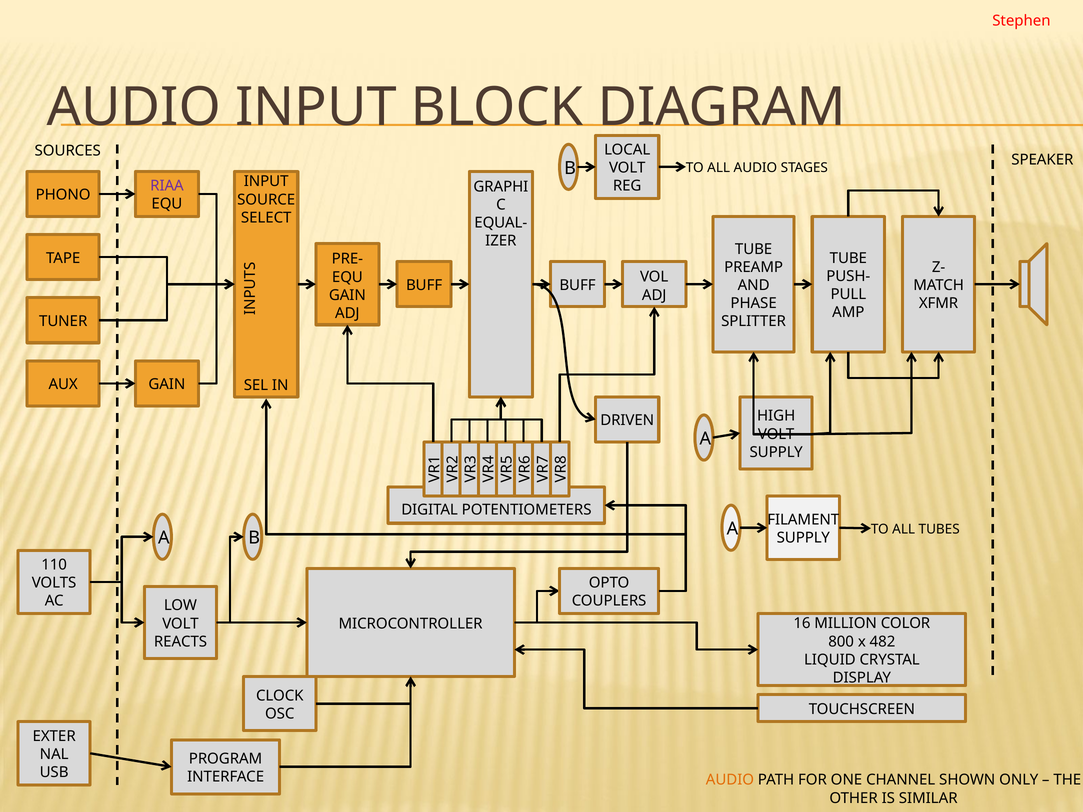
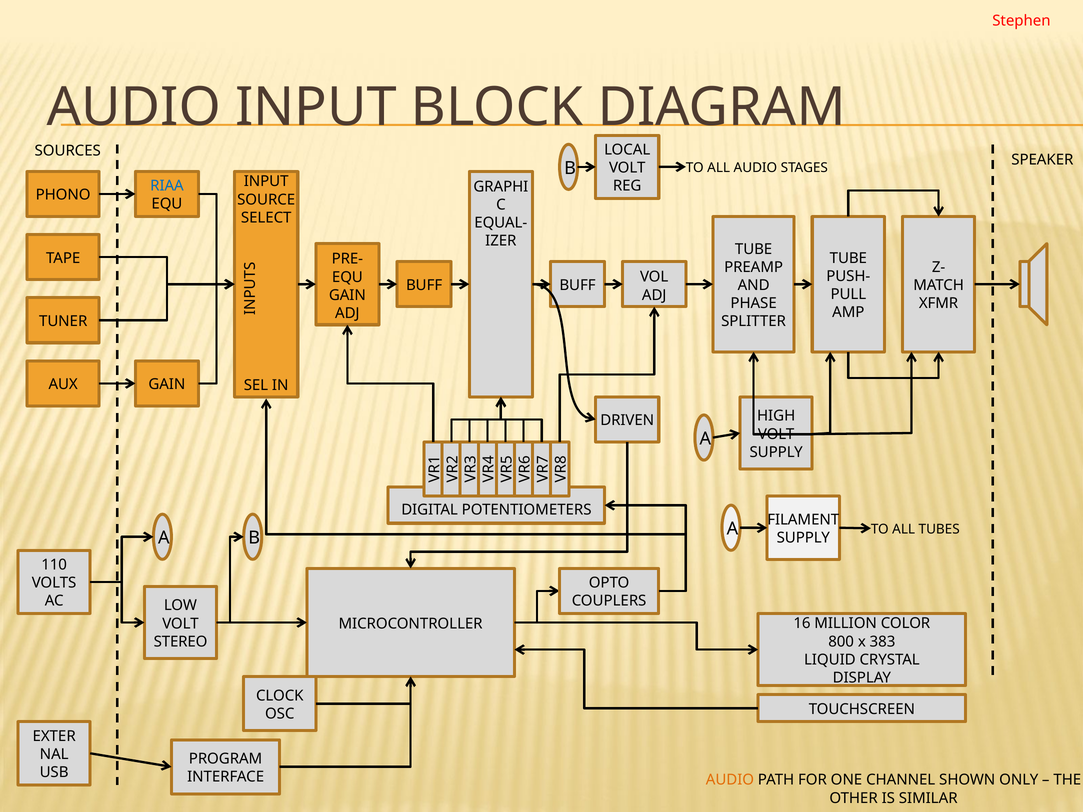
RIAA colour: purple -> blue
REACTS: REACTS -> STEREO
482: 482 -> 383
